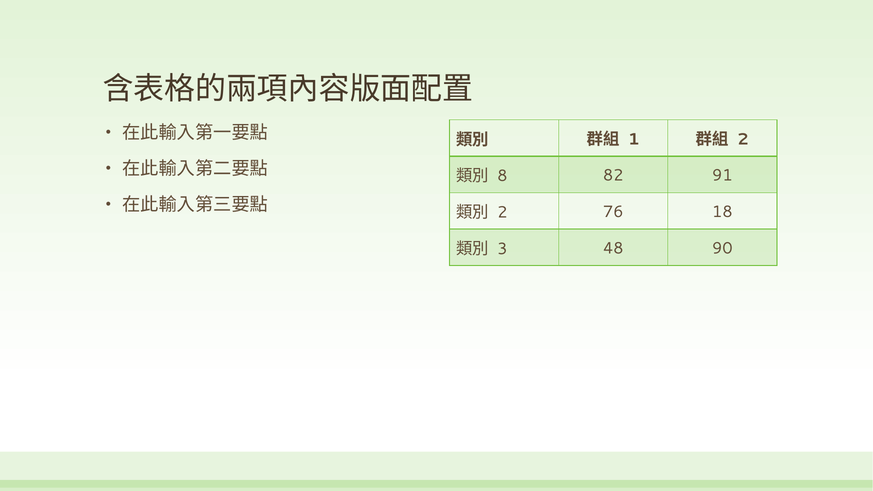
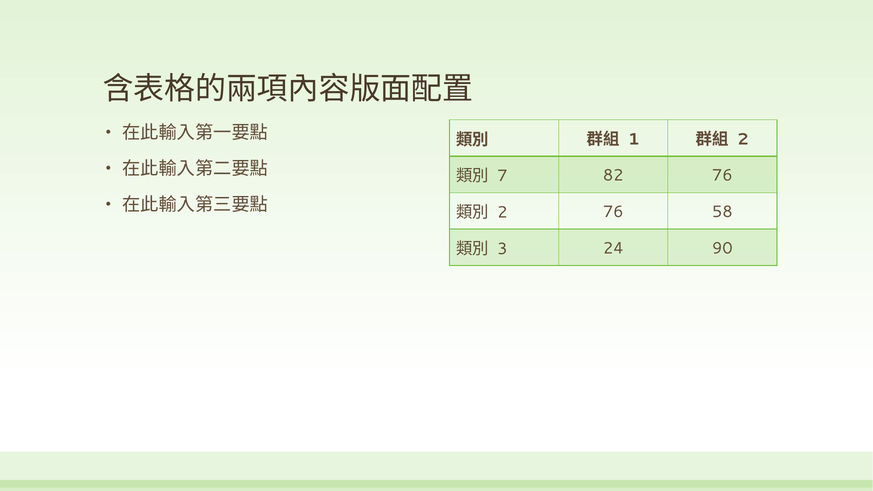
8: 8 -> 7
82 91: 91 -> 76
18: 18 -> 58
48: 48 -> 24
